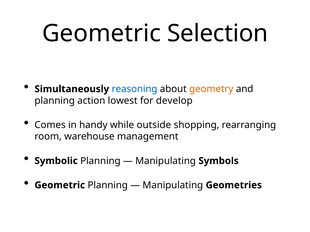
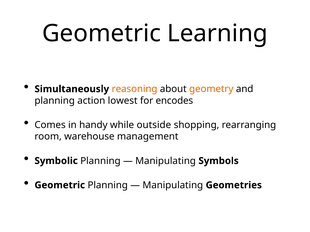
Selection: Selection -> Learning
reasoning colour: blue -> orange
develop: develop -> encodes
